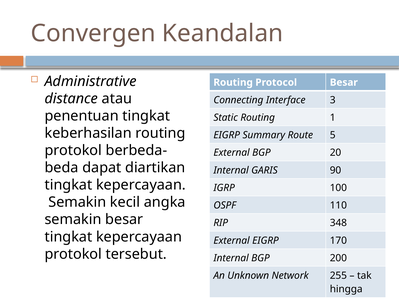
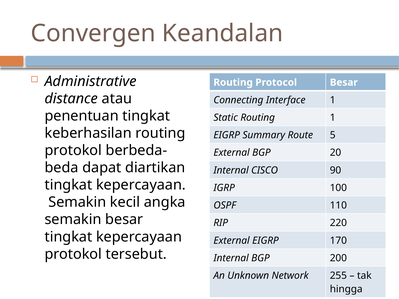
Interface 3: 3 -> 1
GARIS: GARIS -> CISCO
348: 348 -> 220
